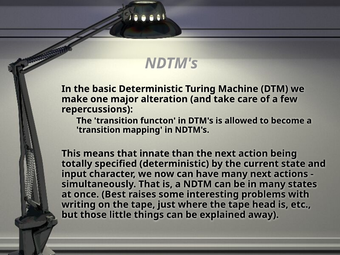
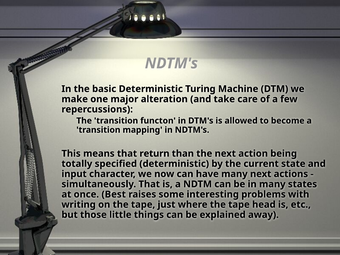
innate: innate -> return
